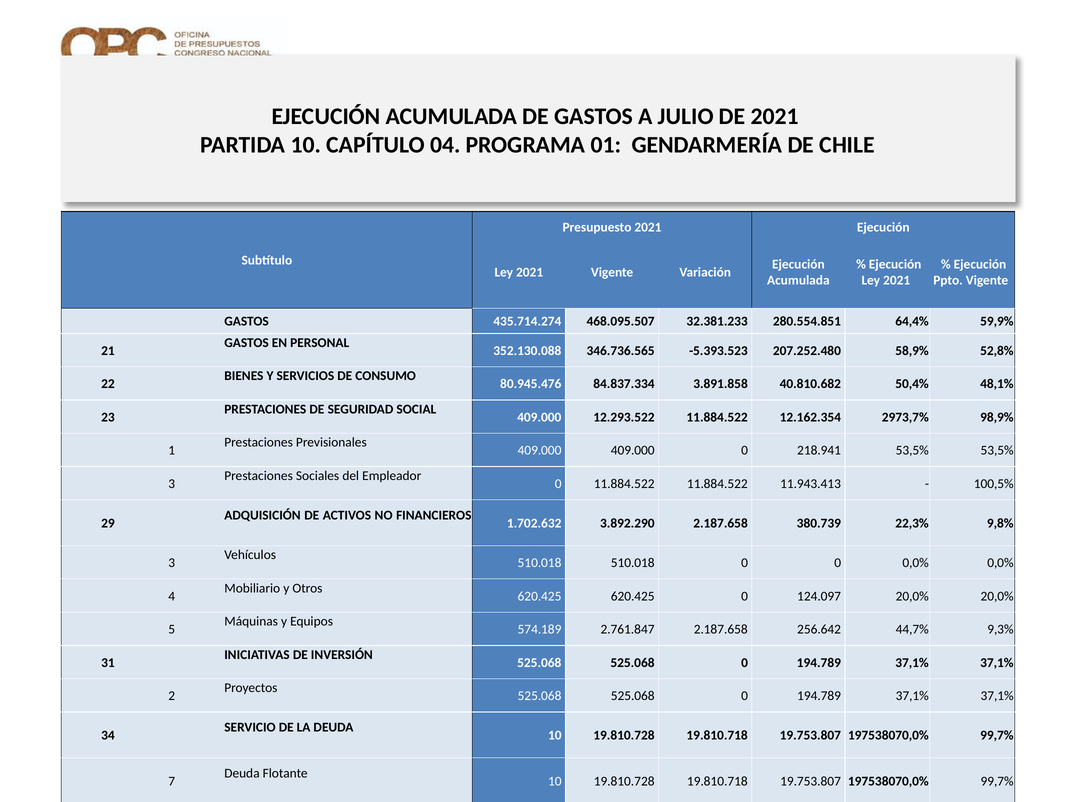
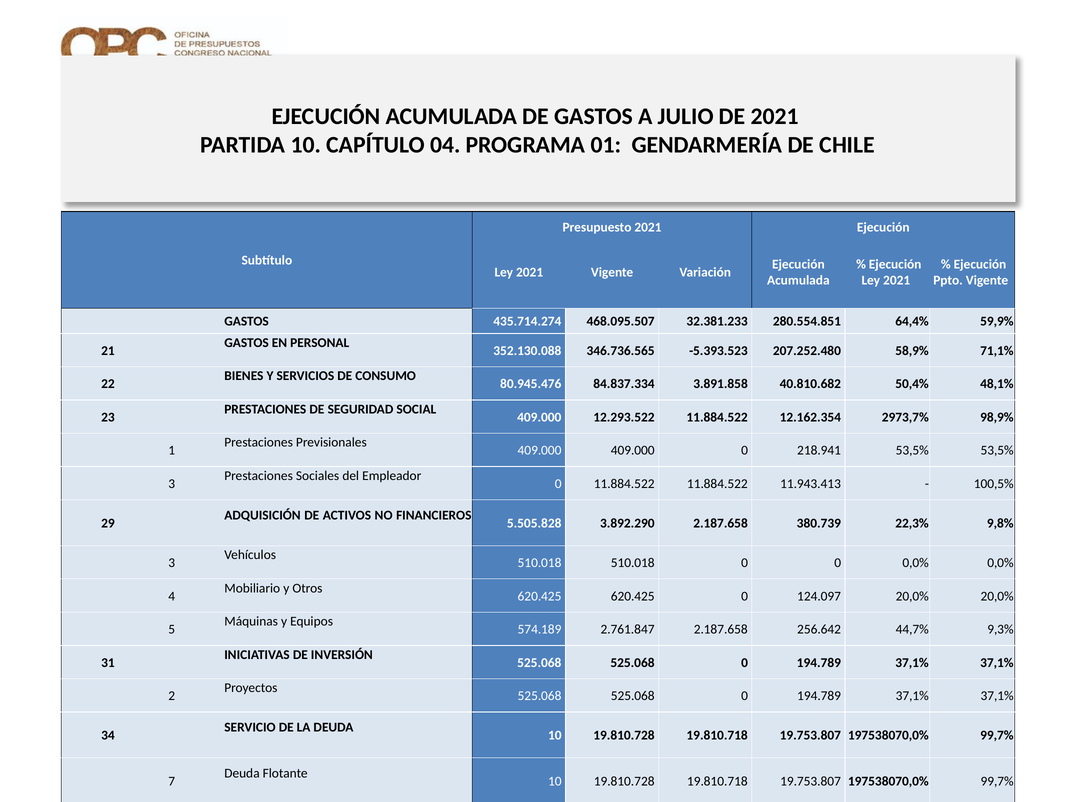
52,8%: 52,8% -> 71,1%
1.702.632: 1.702.632 -> 5.505.828
